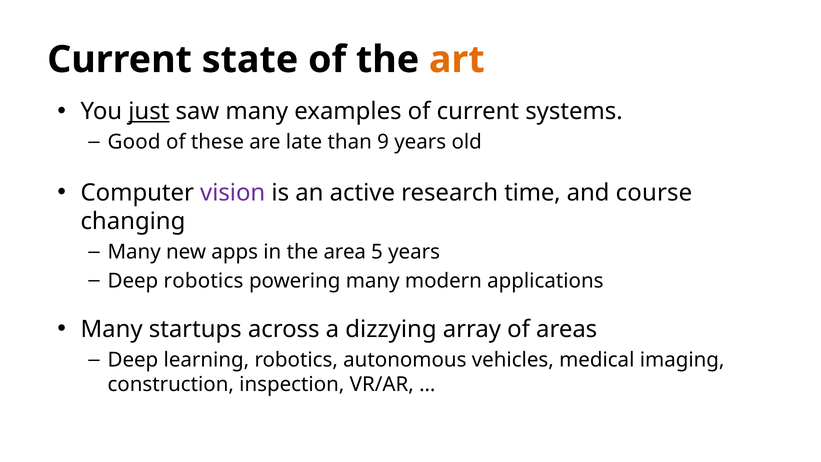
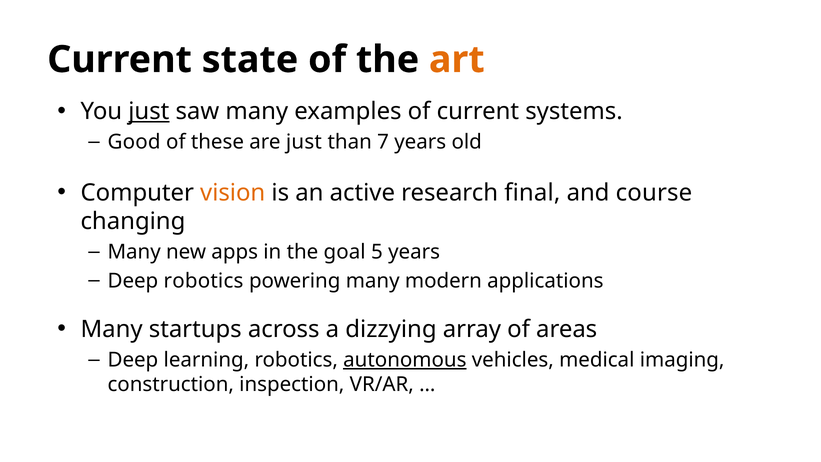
are late: late -> just
9: 9 -> 7
vision colour: purple -> orange
time: time -> final
area: area -> goal
autonomous underline: none -> present
